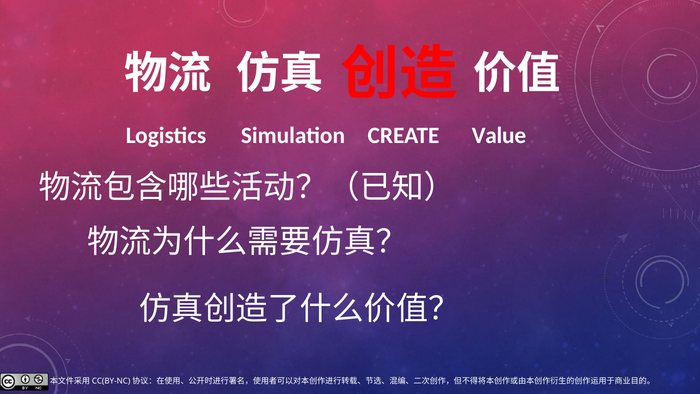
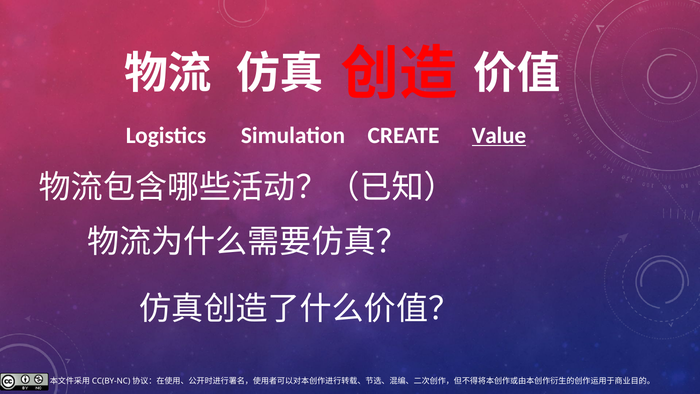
Value underline: none -> present
